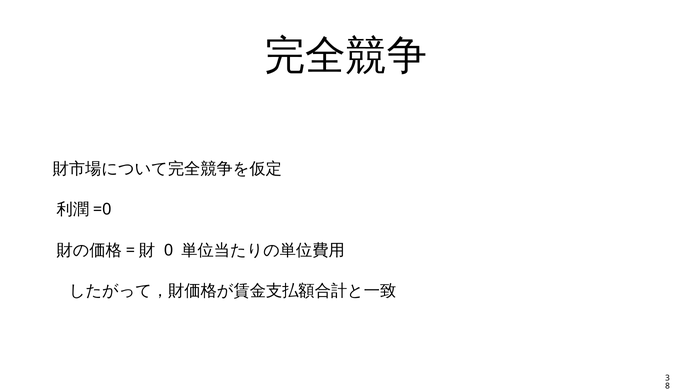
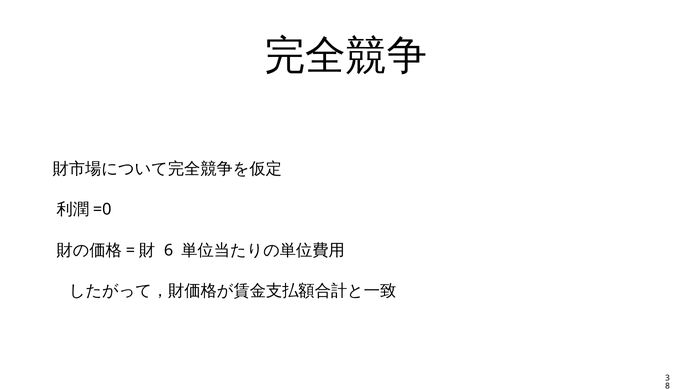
0: 0 -> 6
